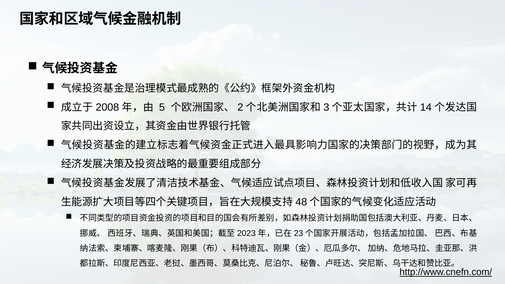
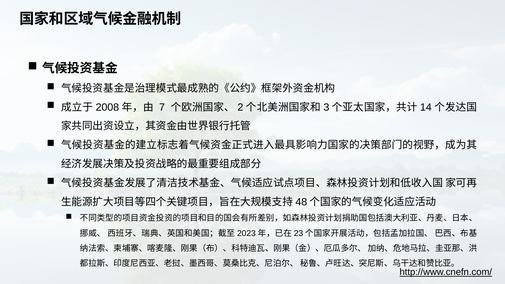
5: 5 -> 7
